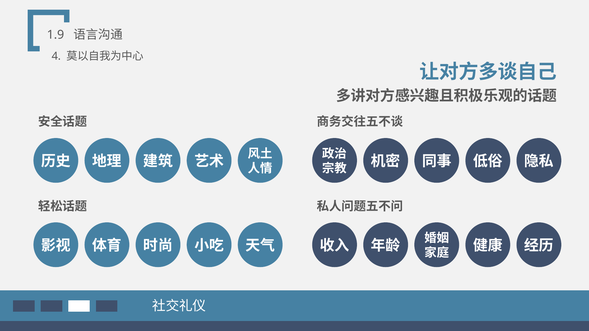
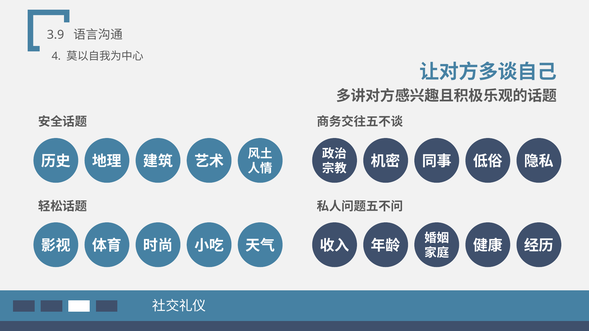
1.9: 1.9 -> 3.9
